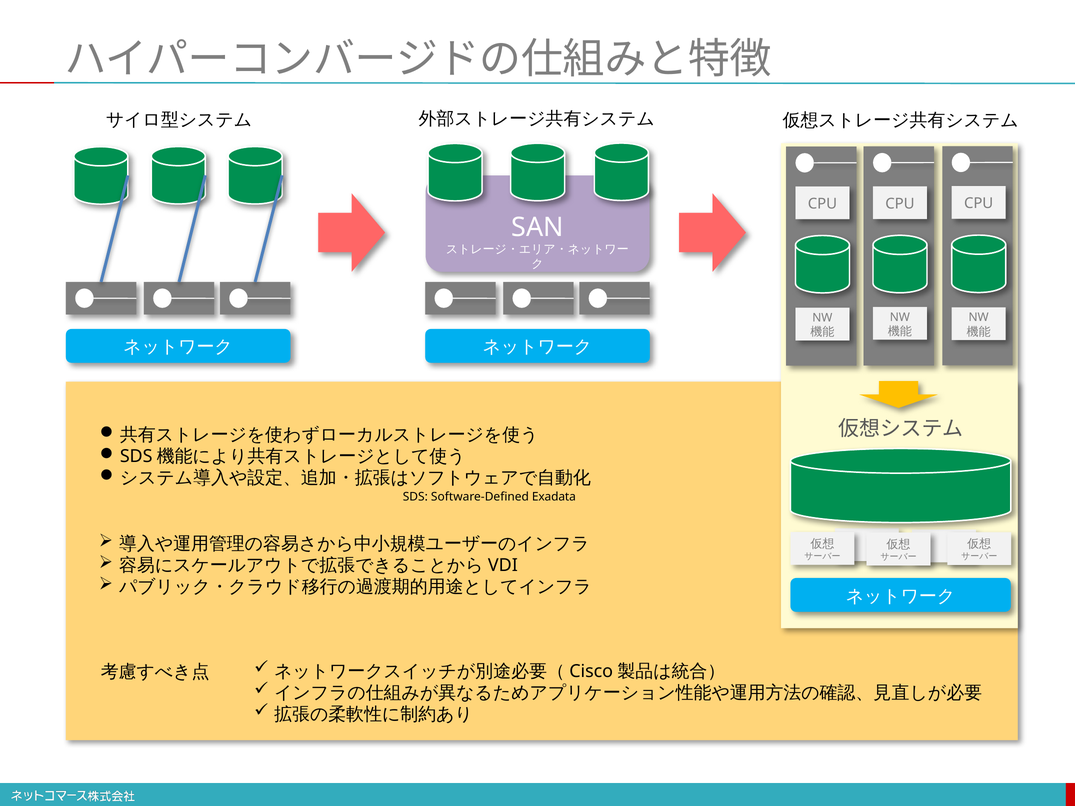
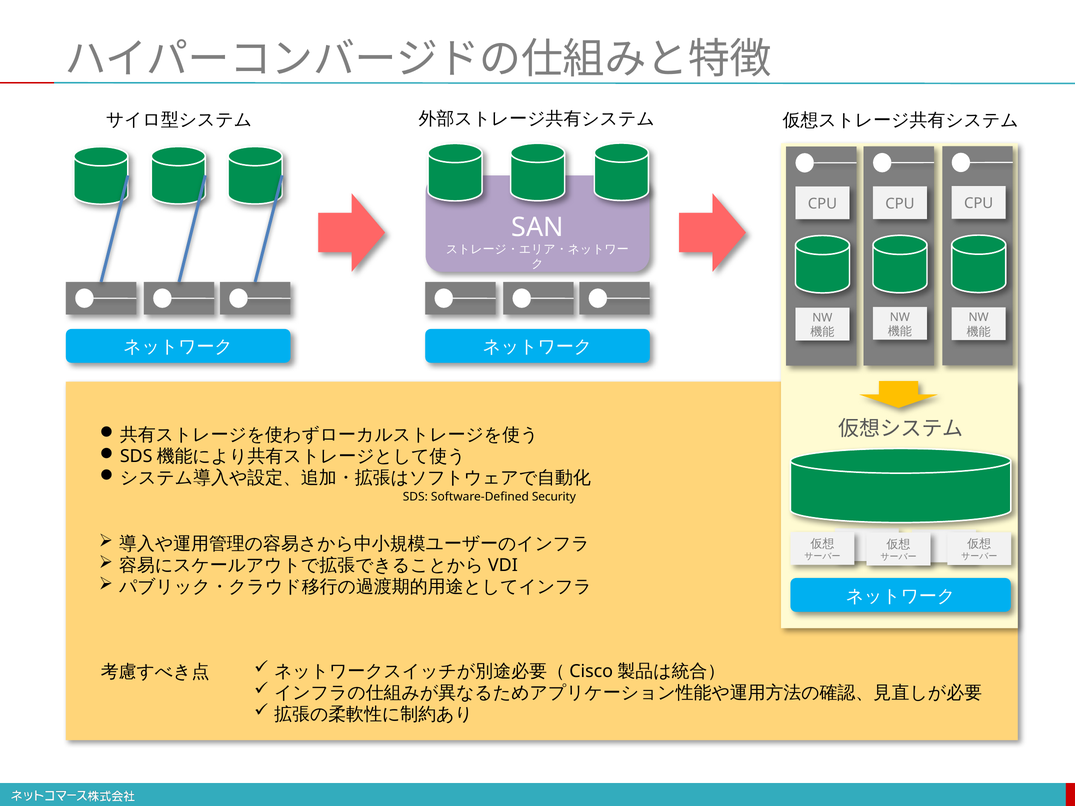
Exadata: Exadata -> Security
